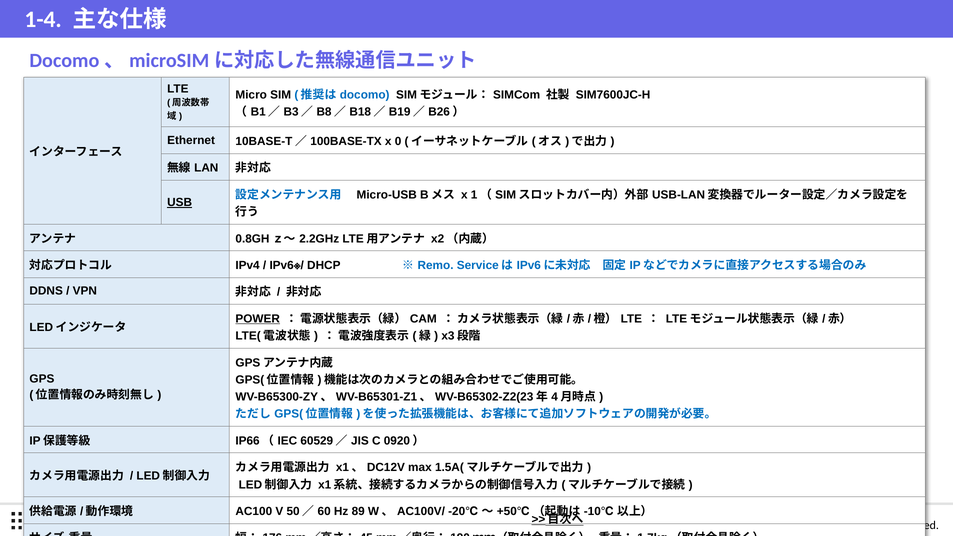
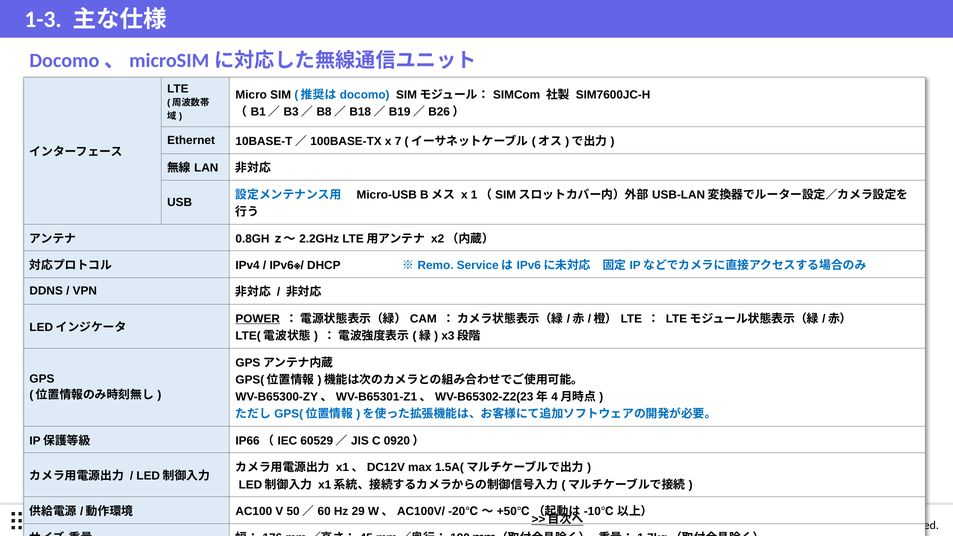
1-4: 1-4 -> 1-3
0: 0 -> 7
USB underline: present -> none
89: 89 -> 29
